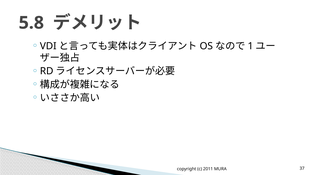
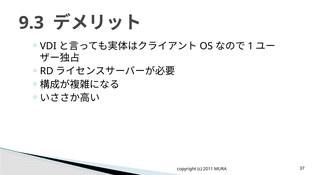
5.8: 5.8 -> 9.3
